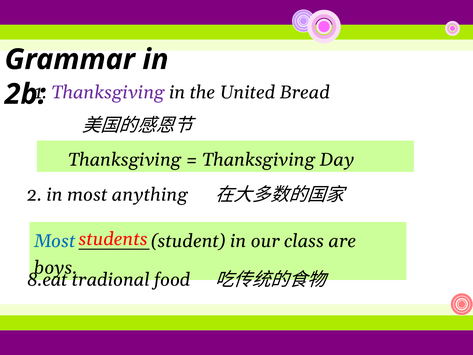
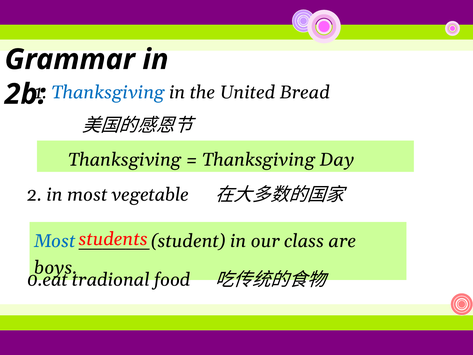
Thanksgiving at (108, 92) colour: purple -> blue
anything: anything -> vegetable
8.eat: 8.eat -> 0.eat
